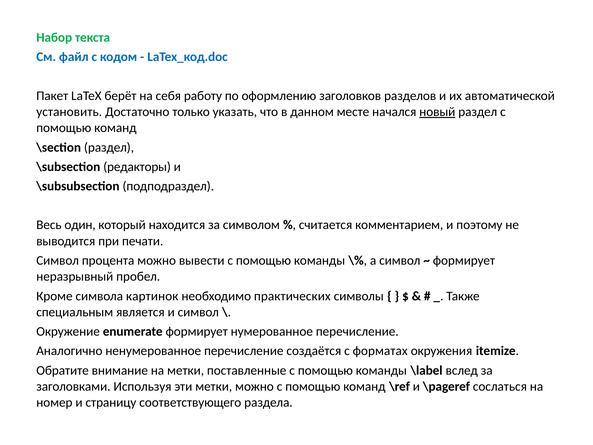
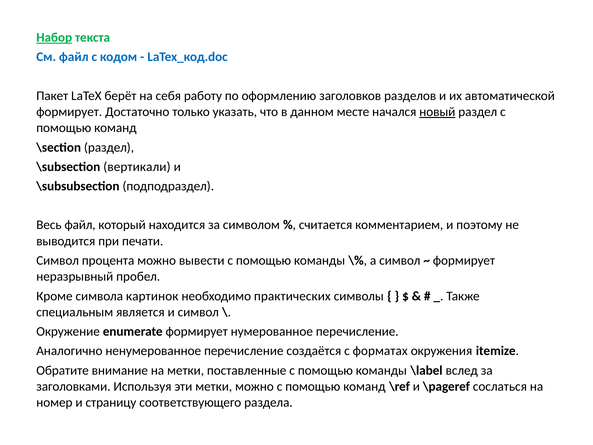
Набор underline: none -> present
установить at (69, 112): установить -> формирует
редакторы: редакторы -> вертикали
Весь один: один -> файл
